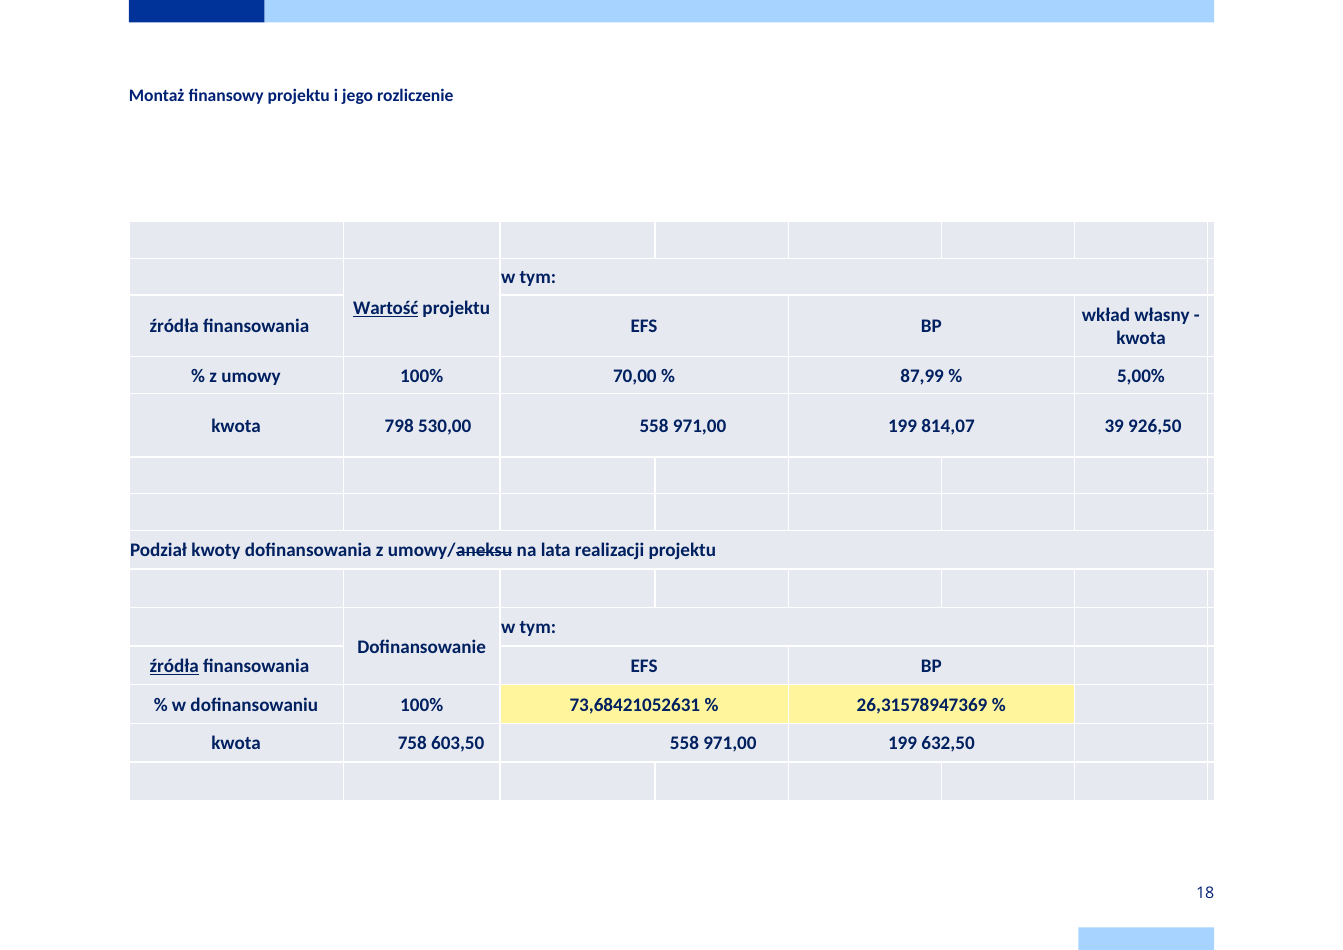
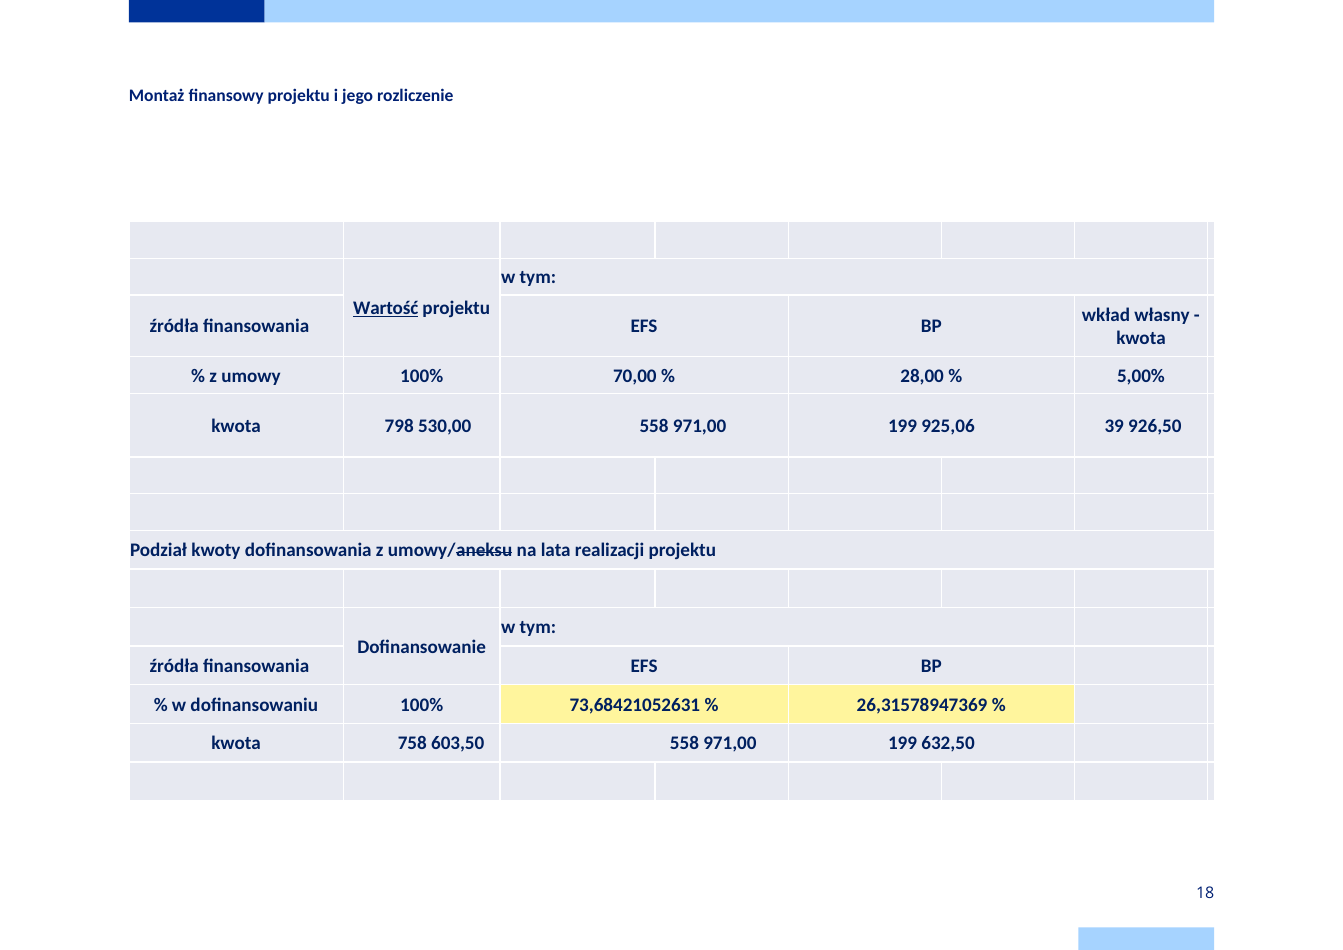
87,99: 87,99 -> 28,00
814,07: 814,07 -> 925,06
źródła at (174, 666) underline: present -> none
